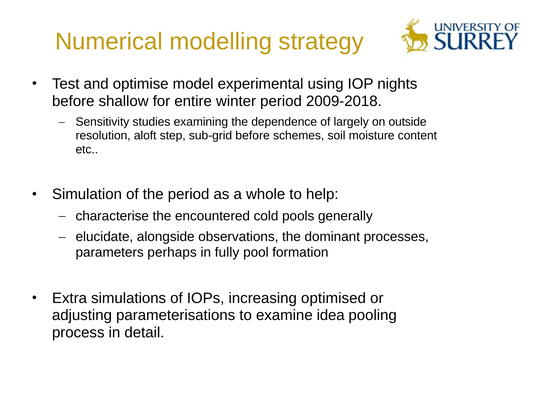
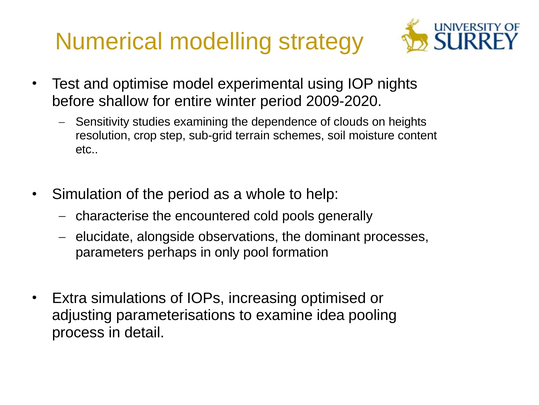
2009-2018: 2009-2018 -> 2009-2020
largely: largely -> clouds
outside: outside -> heights
aloft: aloft -> crop
sub-grid before: before -> terrain
fully: fully -> only
